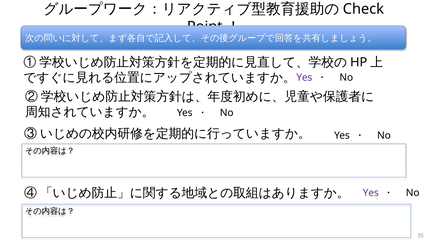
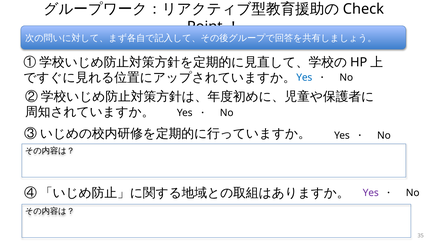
Yes at (304, 78) colour: purple -> blue
